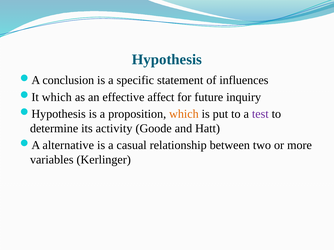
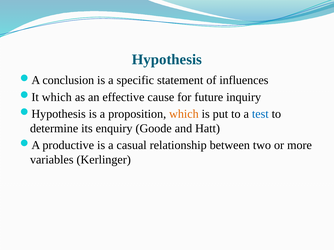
affect: affect -> cause
test colour: purple -> blue
activity: activity -> enquiry
alternative: alternative -> productive
